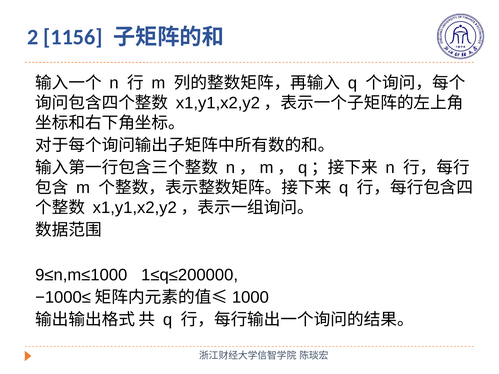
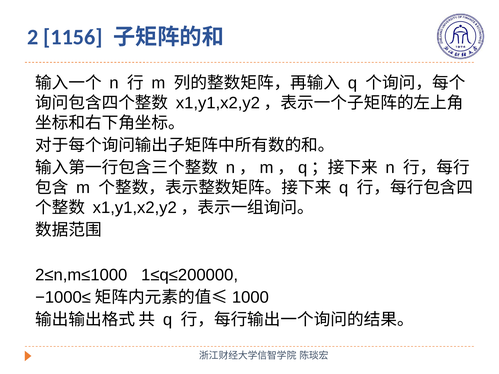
9≤n,m≤1000: 9≤n,m≤1000 -> 2≤n,m≤1000
